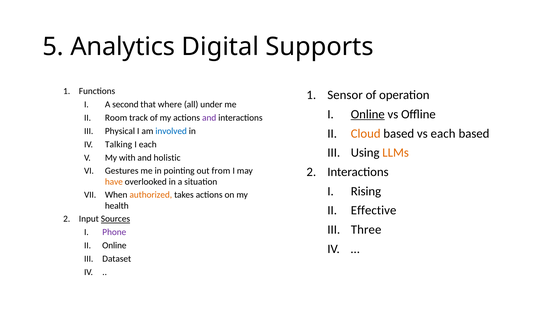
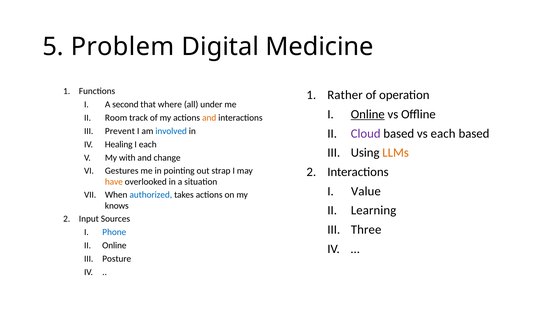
Analytics: Analytics -> Problem
Supports: Supports -> Medicine
Sensor: Sensor -> Rather
and at (209, 118) colour: purple -> orange
Physical: Physical -> Prevent
Cloud colour: orange -> purple
Talking: Talking -> Healing
holistic: holistic -> change
from: from -> strap
Rising: Rising -> Value
authorized colour: orange -> blue
health: health -> knows
Effective: Effective -> Learning
Sources underline: present -> none
Phone colour: purple -> blue
Dataset: Dataset -> Posture
